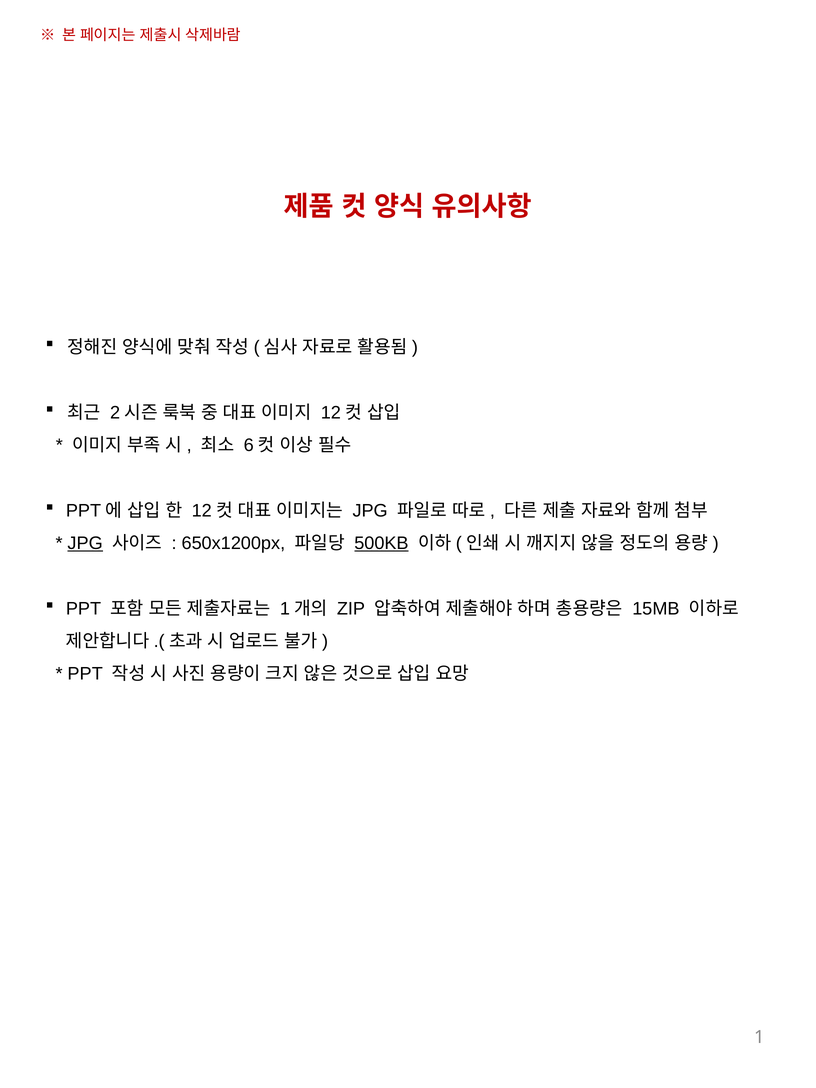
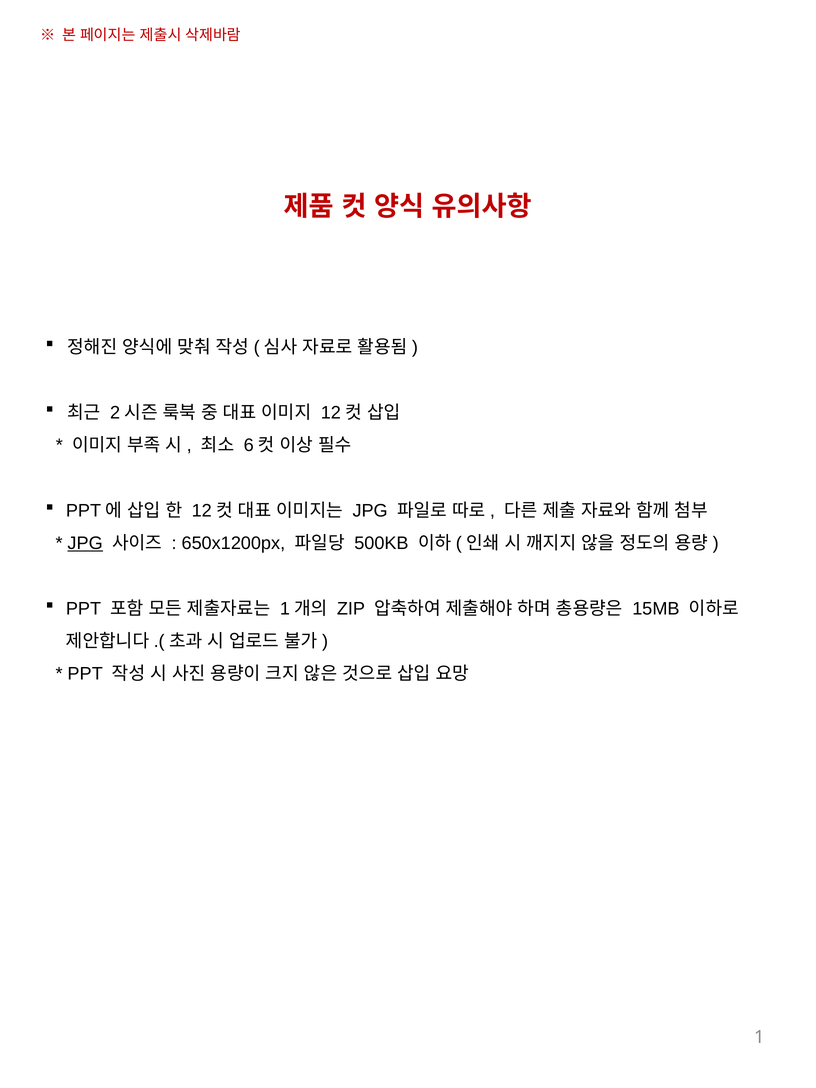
500KB underline: present -> none
